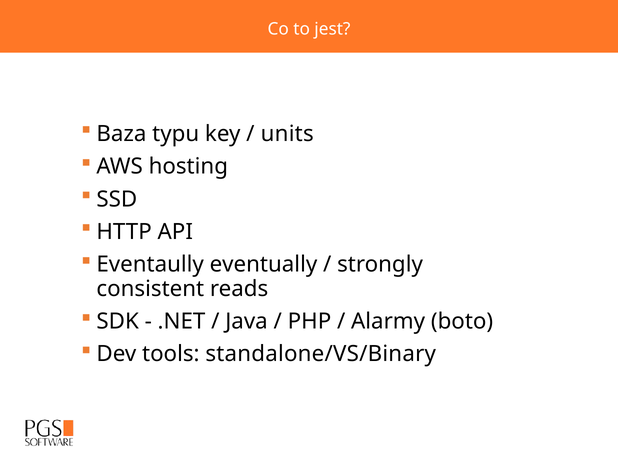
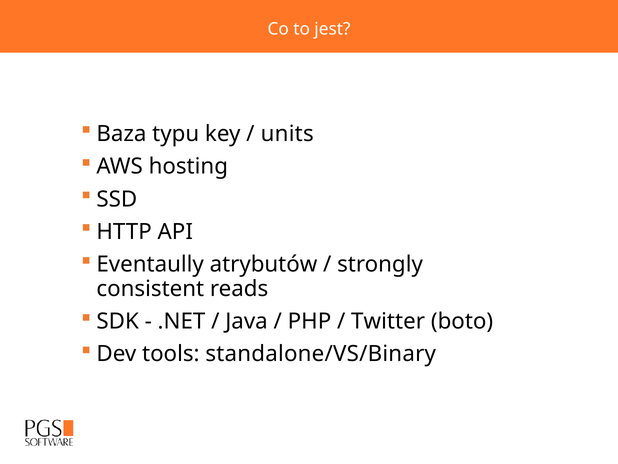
eventually: eventually -> atrybutów
Alarmy: Alarmy -> Twitter
